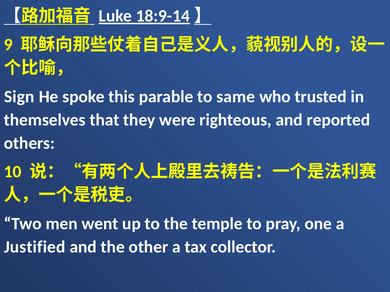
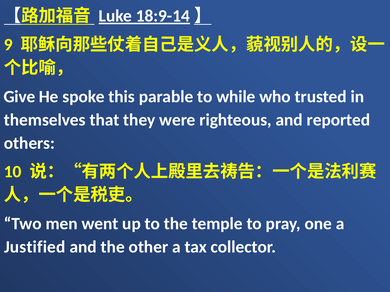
Sign: Sign -> Give
same: same -> while
